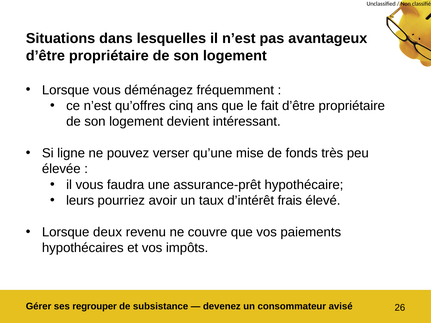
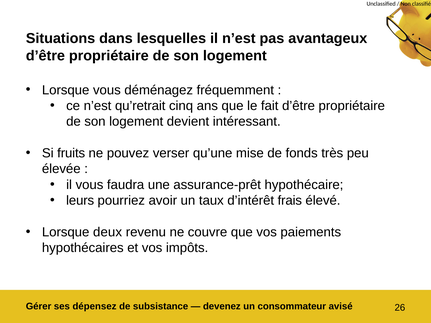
qu’offres: qu’offres -> qu’retrait
ligne: ligne -> fruits
regrouper: regrouper -> dépensez
